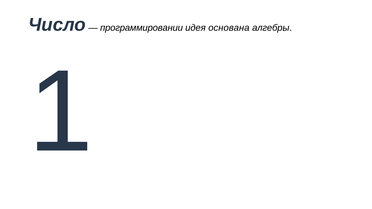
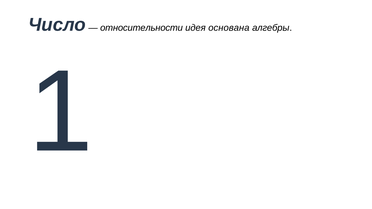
программировании: программировании -> относительности
